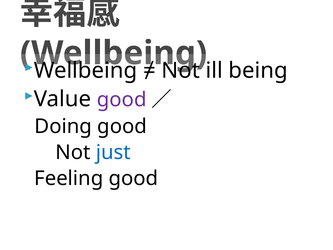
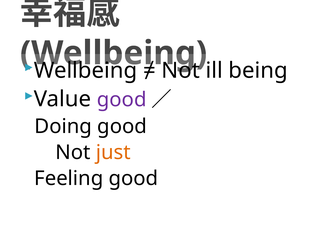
just colour: blue -> orange
